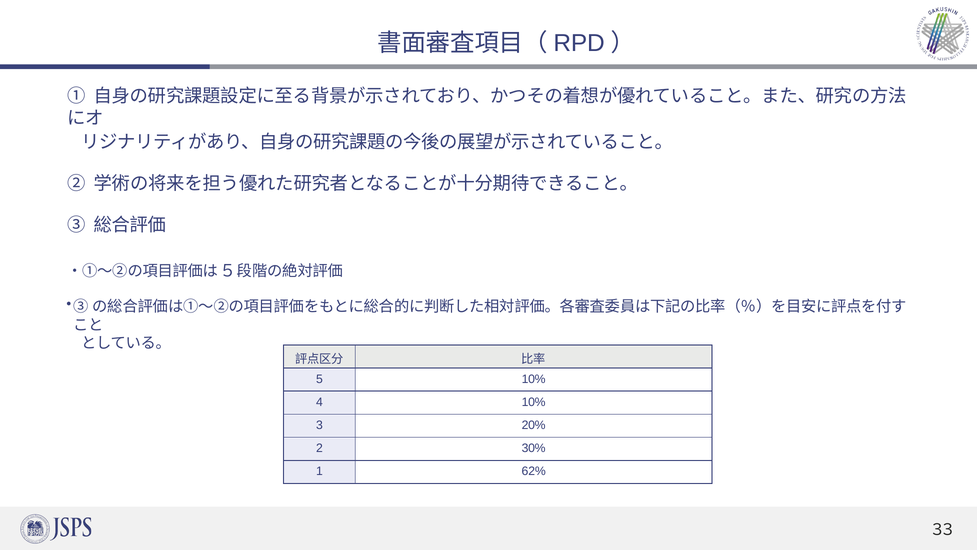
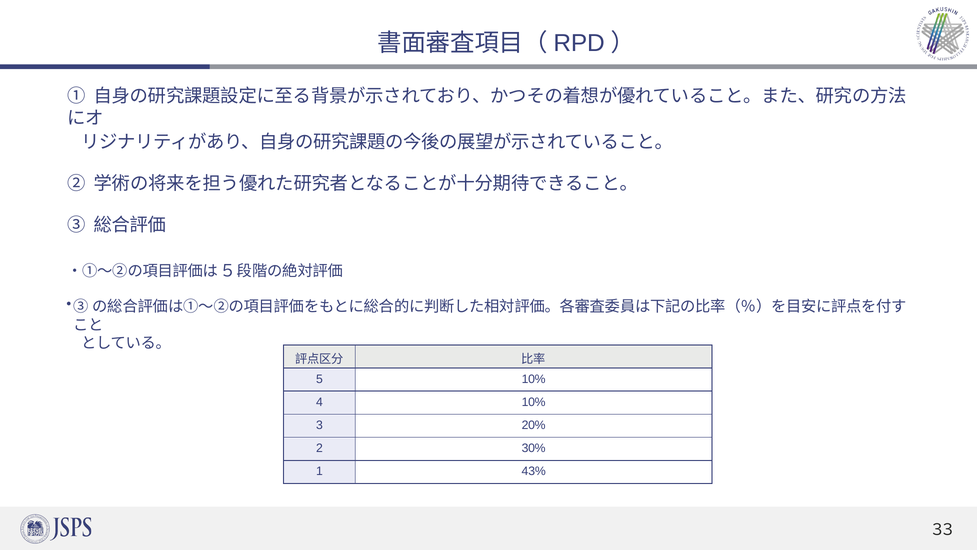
62%: 62% -> 43%
